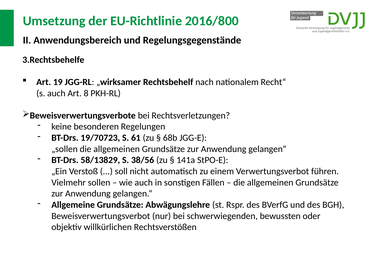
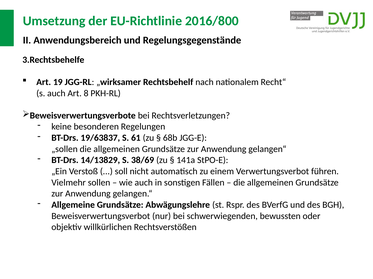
19/70723: 19/70723 -> 19/63837
58/13829: 58/13829 -> 14/13829
38/56: 38/56 -> 38/69
